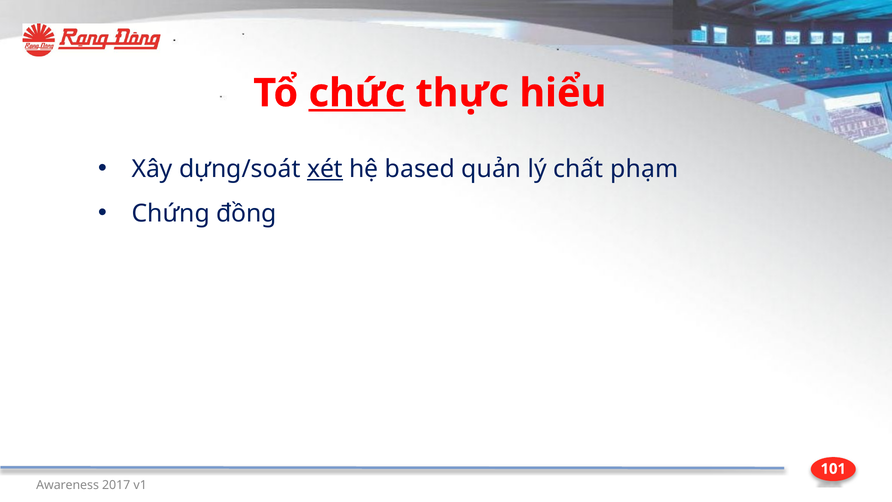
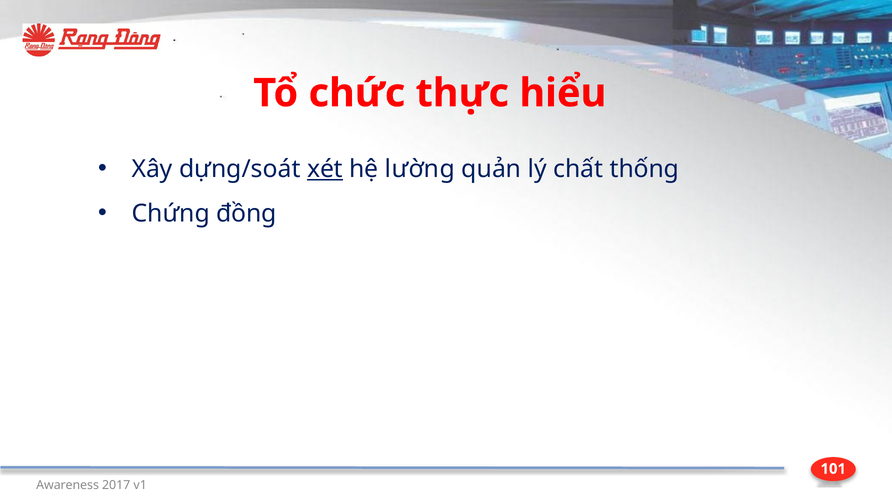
chức underline: present -> none
based: based -> lường
phạm: phạm -> thống
